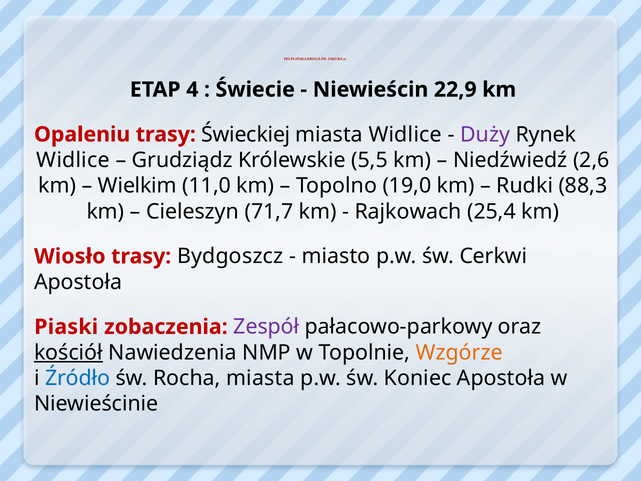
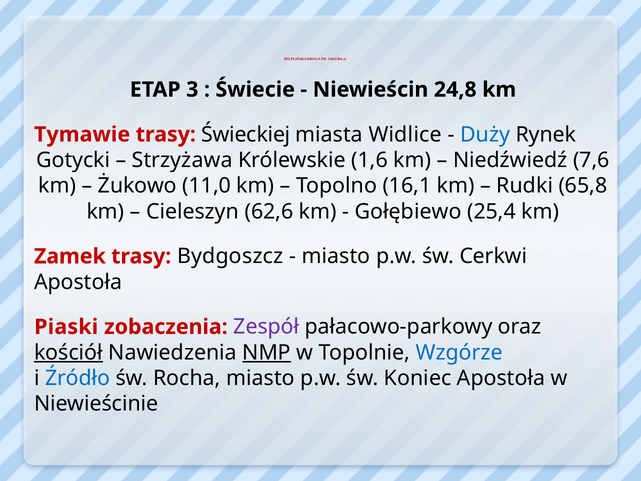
4: 4 -> 3
22,9: 22,9 -> 24,8
Opaleniu: Opaleniu -> Tymawie
Duży colour: purple -> blue
Widlice at (73, 160): Widlice -> Gotycki
Grudziądz: Grudziądz -> Strzyżawa
5,5: 5,5 -> 1,6
2,6: 2,6 -> 7,6
Wielkim: Wielkim -> Żukowo
19,0: 19,0 -> 16,1
88,3: 88,3 -> 65,8
71,7: 71,7 -> 62,6
Rajkowach: Rajkowach -> Gołębiewo
Wiosło: Wiosło -> Zamek
NMP underline: none -> present
Wzgórze colour: orange -> blue
Rocha miasta: miasta -> miasto
